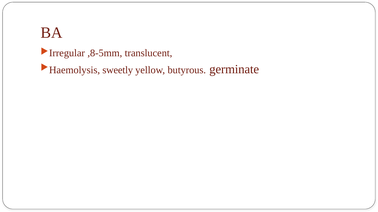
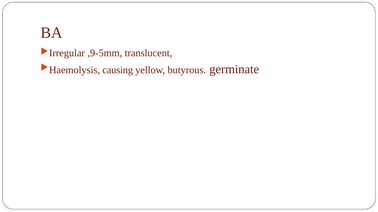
,8-5mm: ,8-5mm -> ,9-5mm
sweetly: sweetly -> causing
